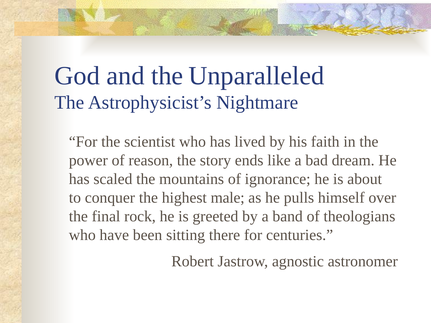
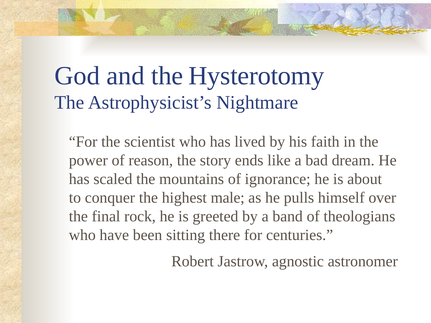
Unparalleled: Unparalleled -> Hysterotomy
